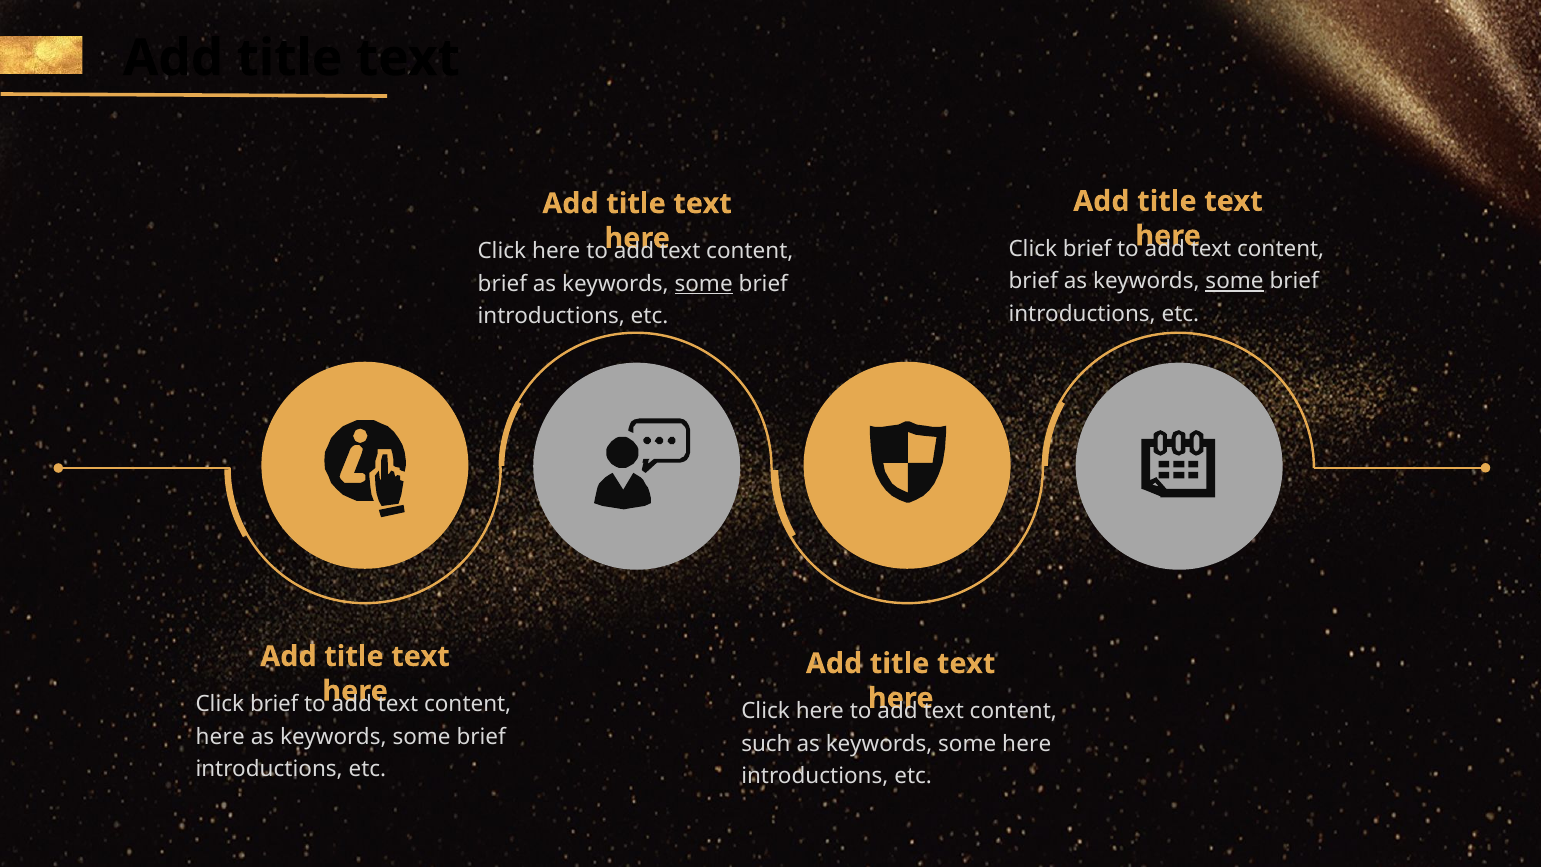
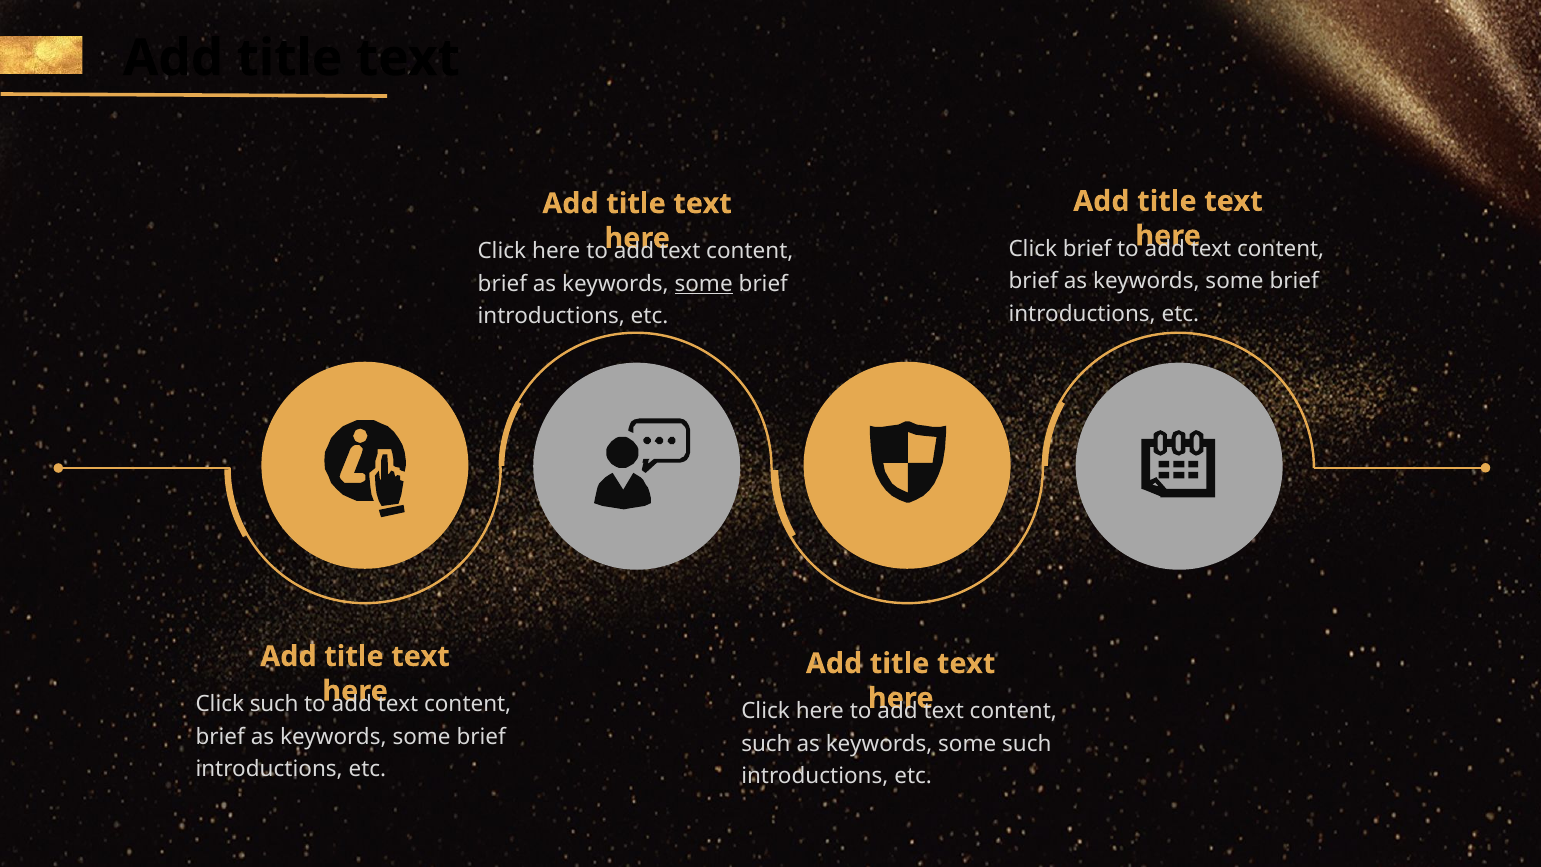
some at (1235, 281) underline: present -> none
brief at (274, 704): brief -> such
here at (220, 736): here -> brief
some here: here -> such
